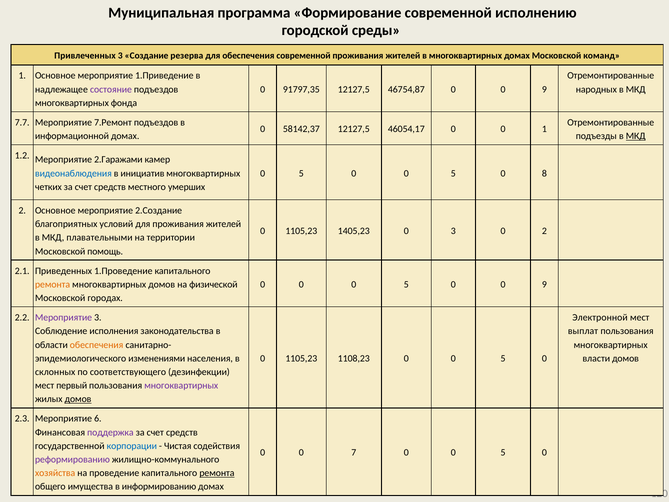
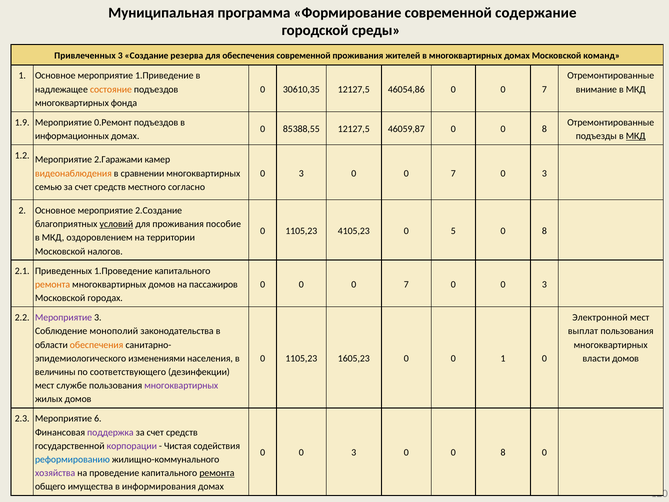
исполнению: исполнению -> содержание
состояние colour: purple -> orange
91797,35: 91797,35 -> 30610,35
46754,87: 46754,87 -> 46054,86
9 at (544, 89): 9 -> 7
народных: народных -> внимание
7.7: 7.7 -> 1.9
7.Ремонт: 7.Ремонт -> 0.Ремонт
58142,37: 58142,37 -> 85388,55
46054,17: 46054,17 -> 46059,87
1 at (544, 129): 1 -> 8
информационной: информационной -> информационных
видеонаблюдения colour: blue -> orange
инициатив: инициатив -> сравнении
5 at (301, 173): 5 -> 3
5 at (453, 173): 5 -> 7
8 at (544, 173): 8 -> 3
четких: четких -> семью
умерших: умерших -> согласно
условий underline: none -> present
для проживания жителей: жителей -> пособие
1405,23: 1405,23 -> 4105,23
0 3: 3 -> 5
2 at (544, 231): 2 -> 8
плавательными: плавательными -> оздоровлением
помощь: помощь -> налогов
физической: физической -> пассажиров
0 0 0 5: 5 -> 7
9 at (544, 284): 9 -> 3
исполнения: исполнения -> монополий
1108,23: 1108,23 -> 1605,23
5 at (503, 358): 5 -> 1
склонных: склонных -> величины
первый: первый -> службе
домов at (78, 399) underline: present -> none
корпорации colour: blue -> purple
7 at (354, 452): 7 -> 3
5 at (503, 452): 5 -> 8
реформированию colour: purple -> blue
хозяйства colour: orange -> purple
информированию: информированию -> информирования
